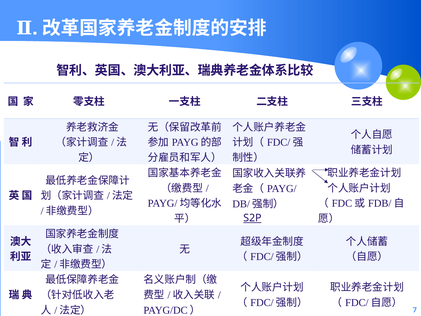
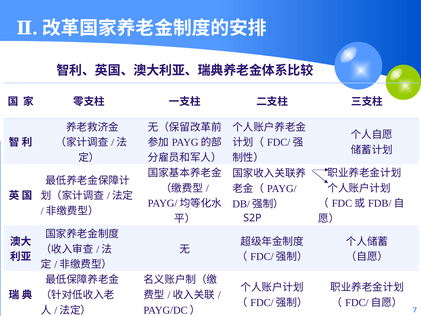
S2P underline: present -> none
